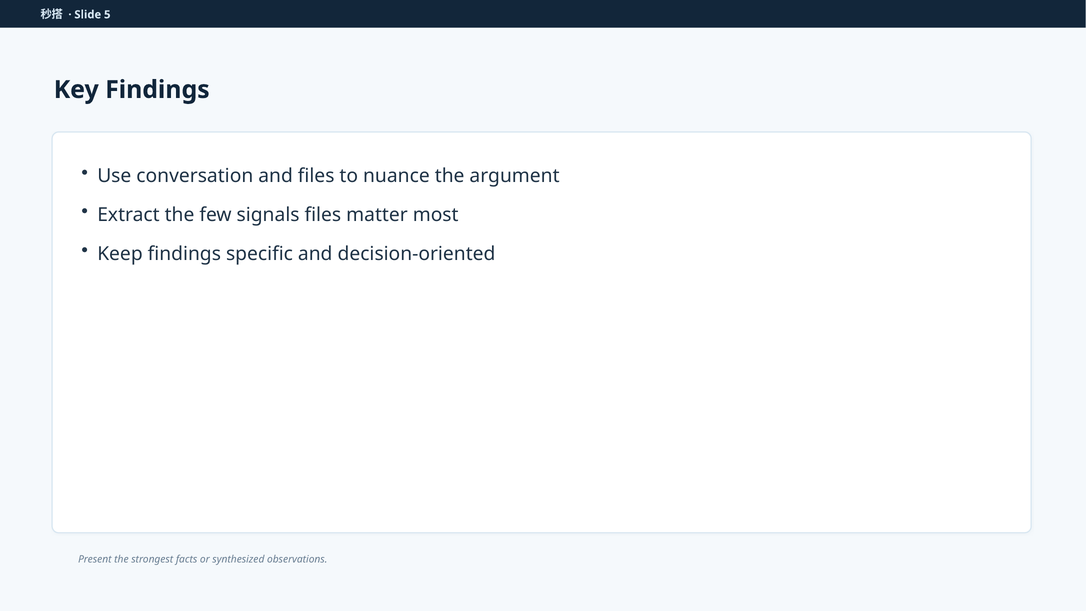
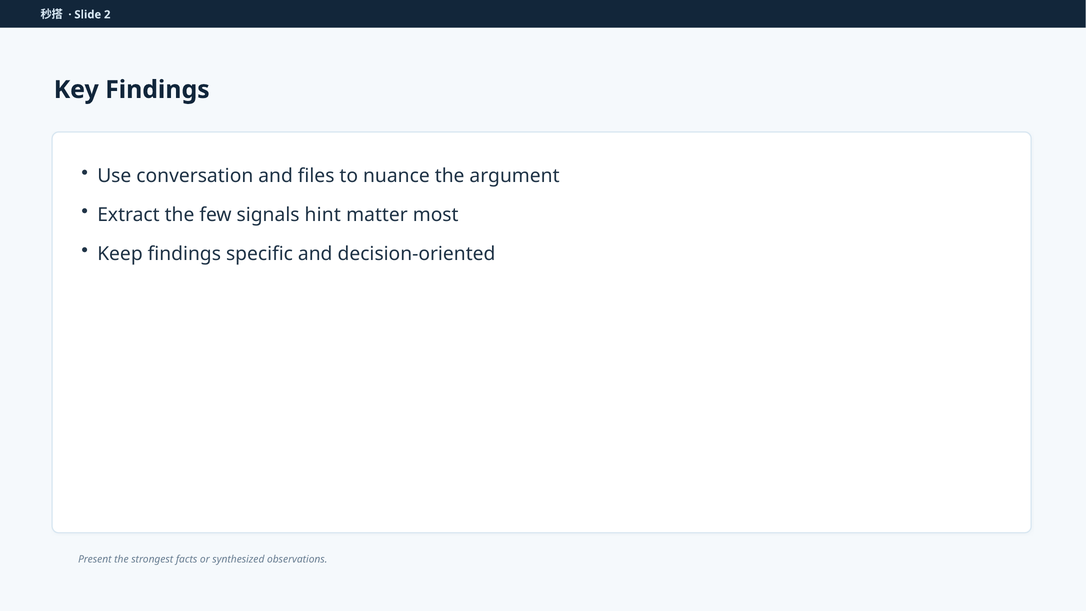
5: 5 -> 2
signals files: files -> hint
